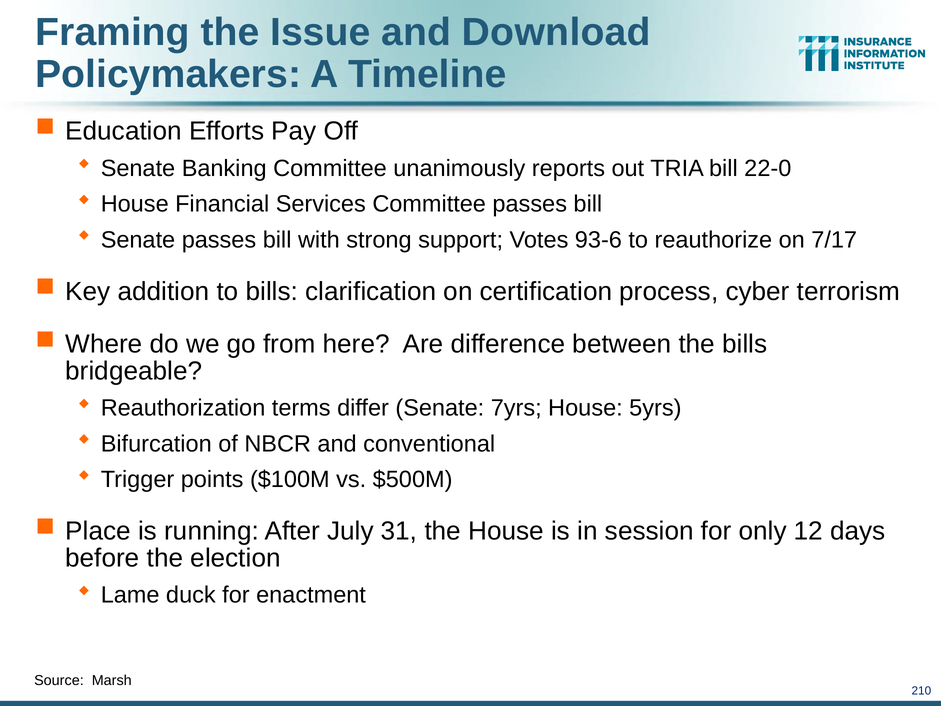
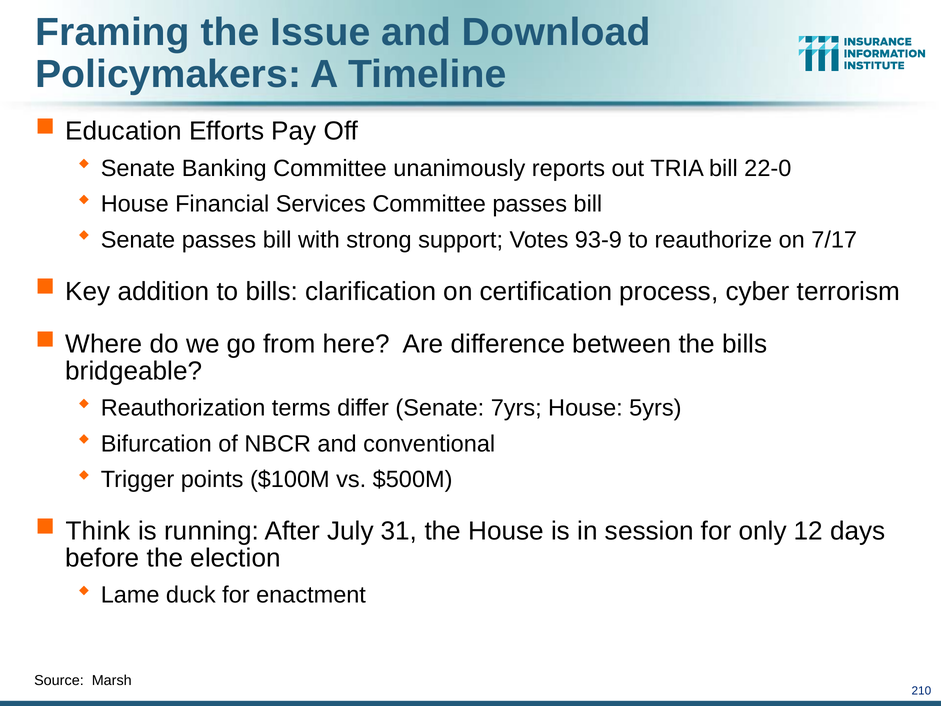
93-6: 93-6 -> 93-9
Place: Place -> Think
